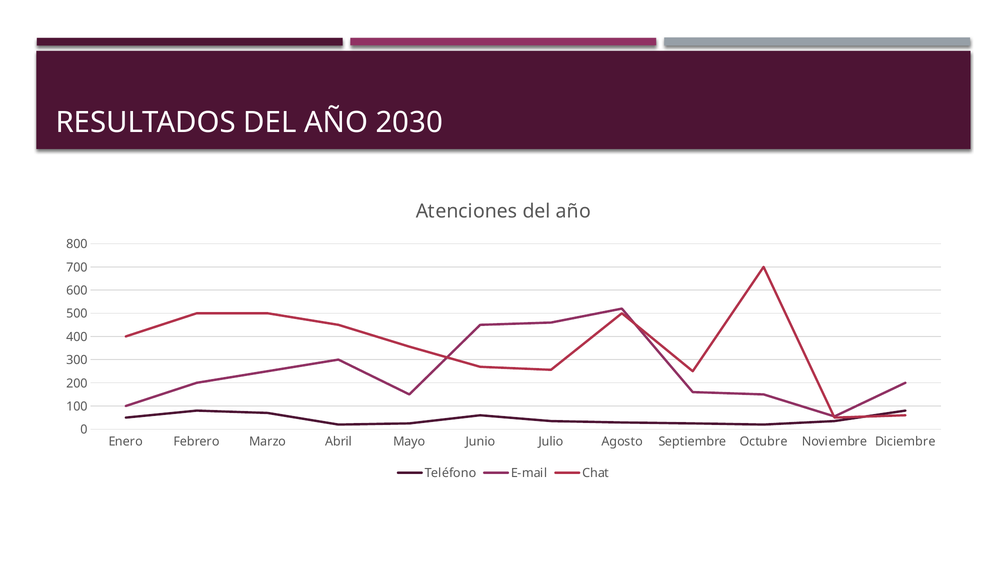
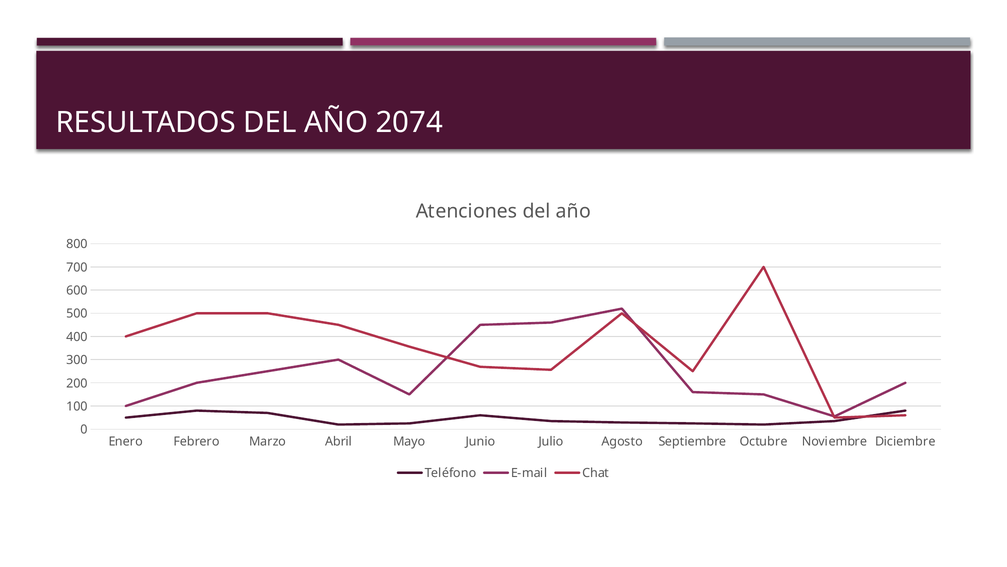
2030: 2030 -> 2074
